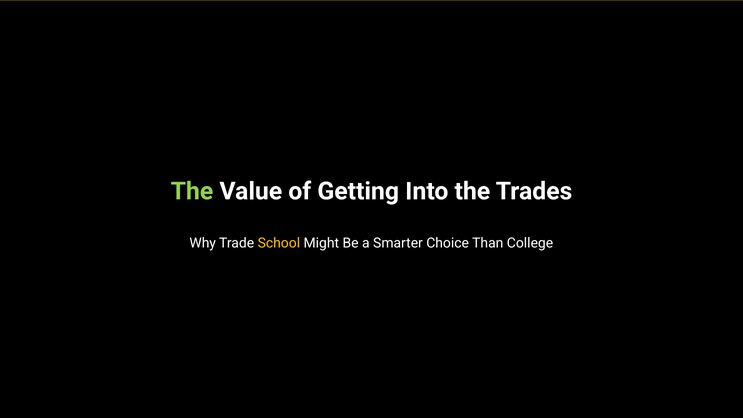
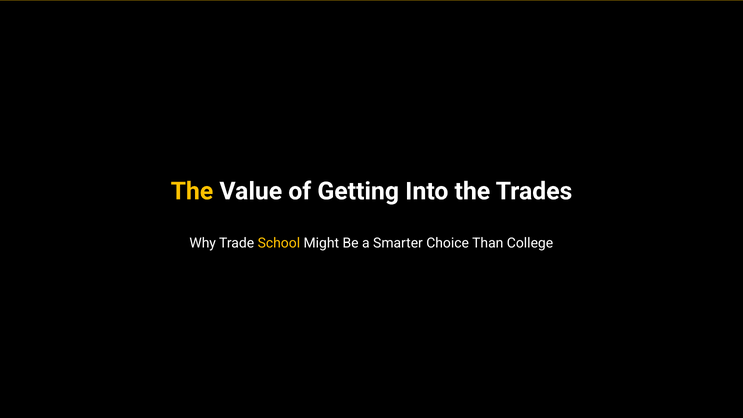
The at (192, 191) colour: light green -> yellow
